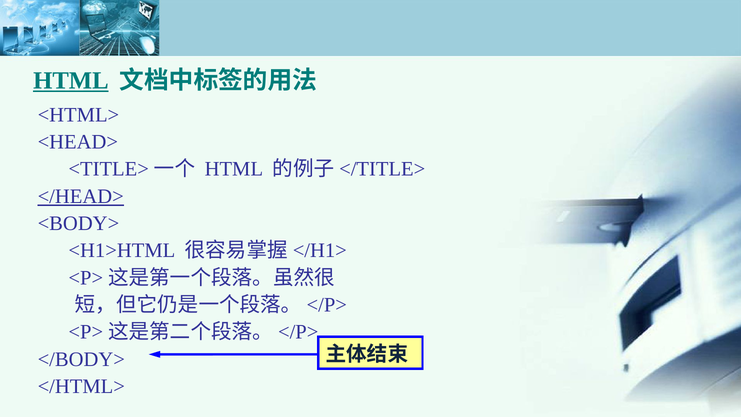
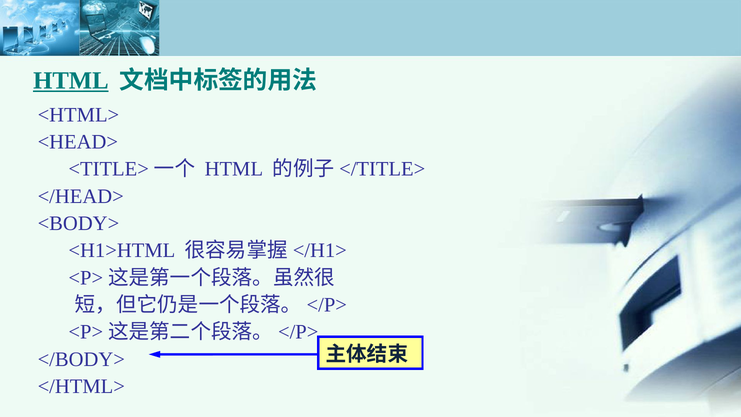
</HEAD> underline: present -> none
